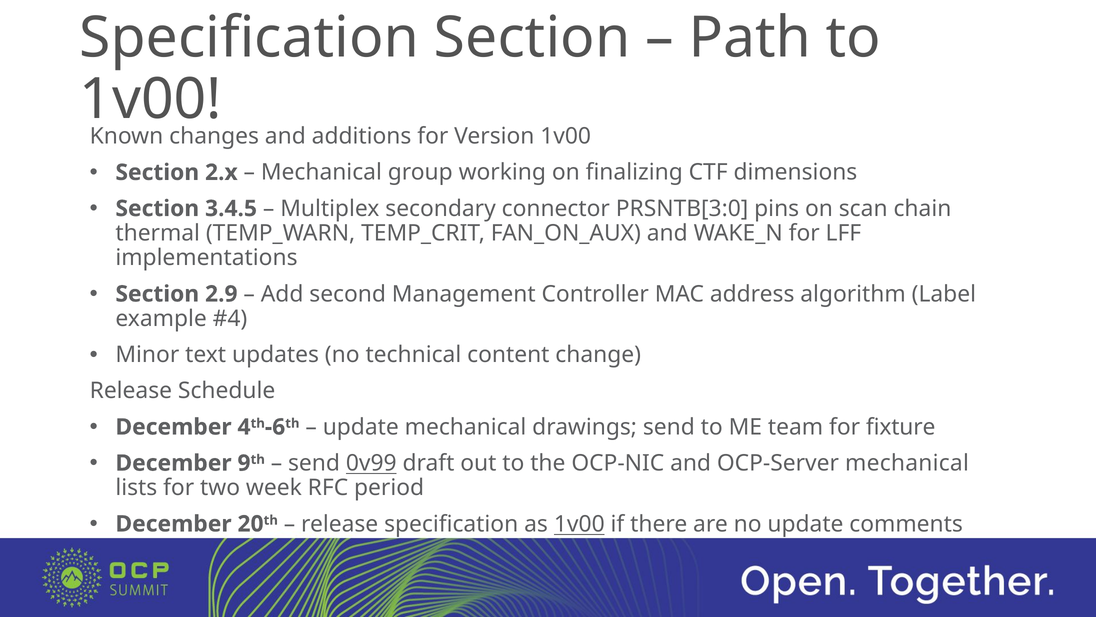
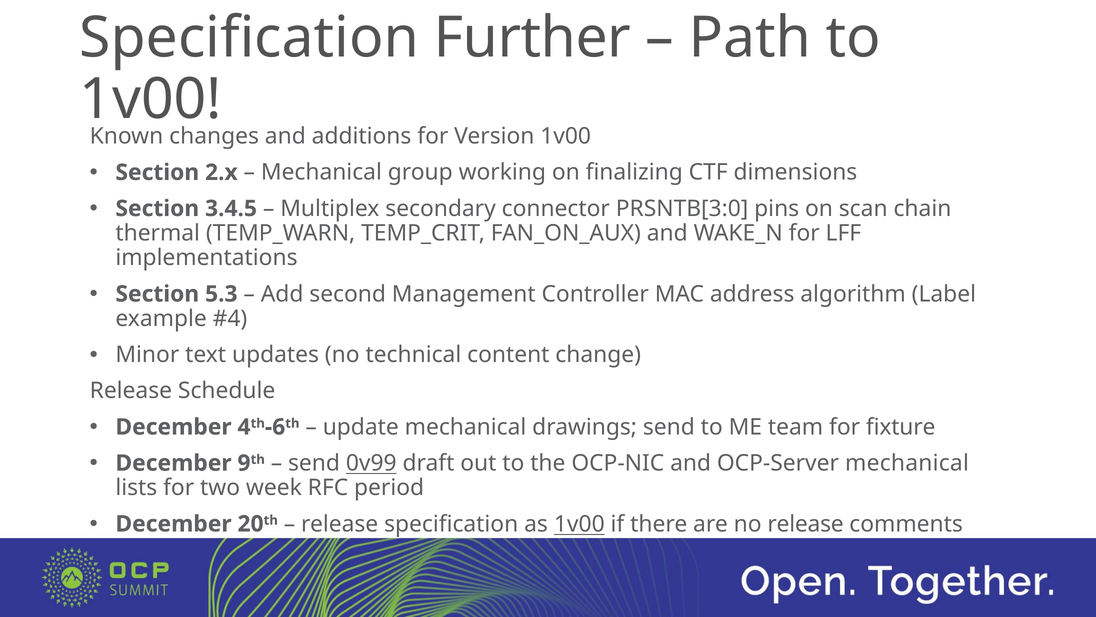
Specification Section: Section -> Further
2.9: 2.9 -> 5.3
no update: update -> release
